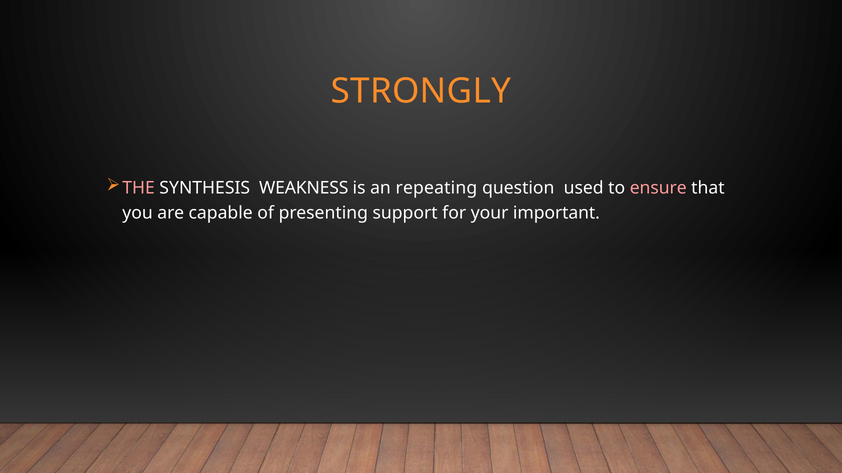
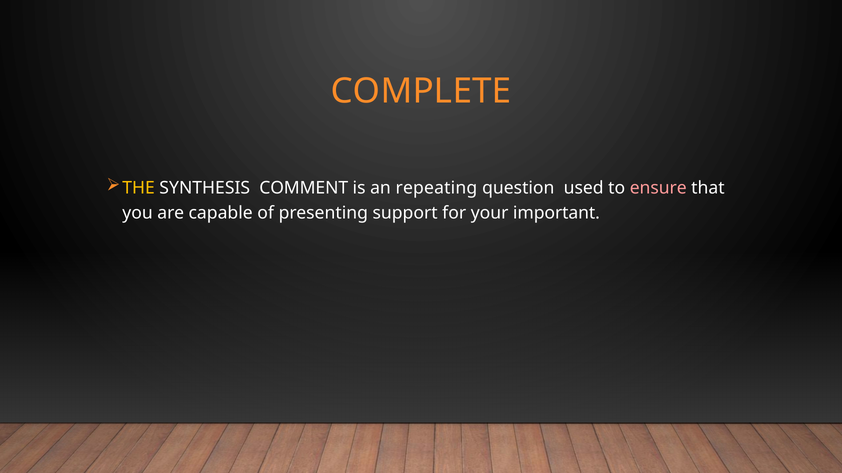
STRONGLY: STRONGLY -> COMPLETE
THE colour: pink -> yellow
WEAKNESS: WEAKNESS -> COMMENT
